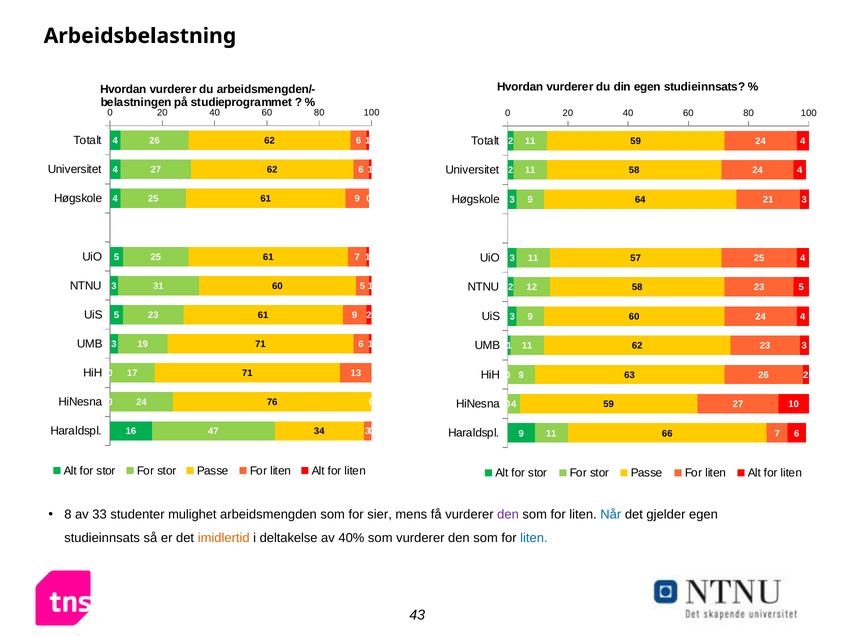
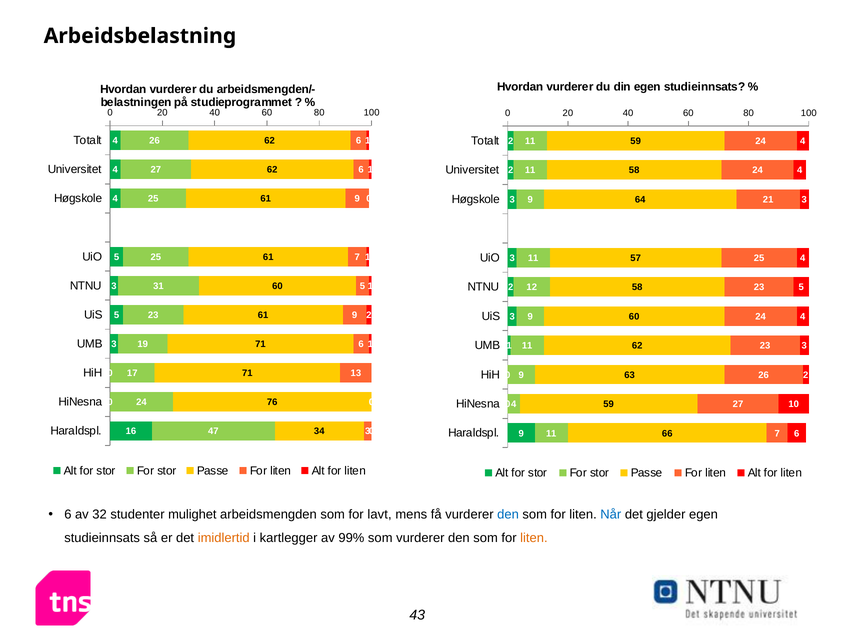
8 at (68, 515): 8 -> 6
33: 33 -> 32
sier: sier -> lavt
den at (508, 515) colour: purple -> blue
deltakelse: deltakelse -> kartlegger
40%: 40% -> 99%
liten at (534, 538) colour: blue -> orange
